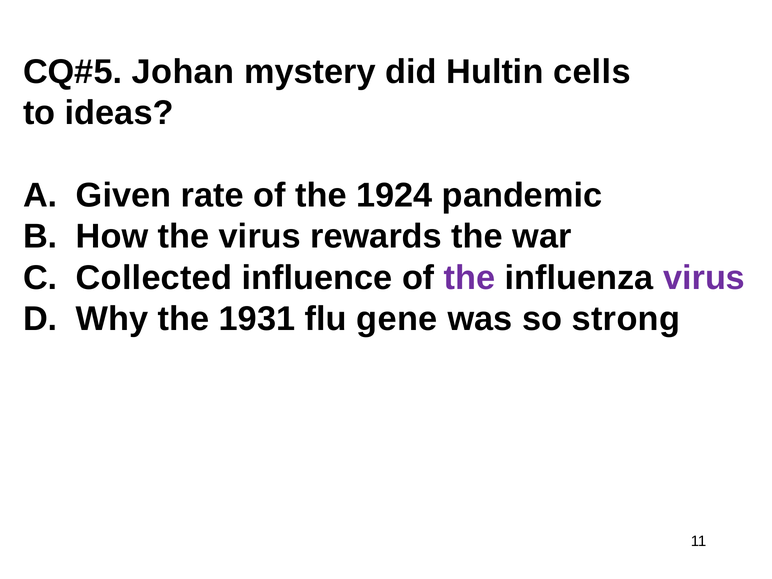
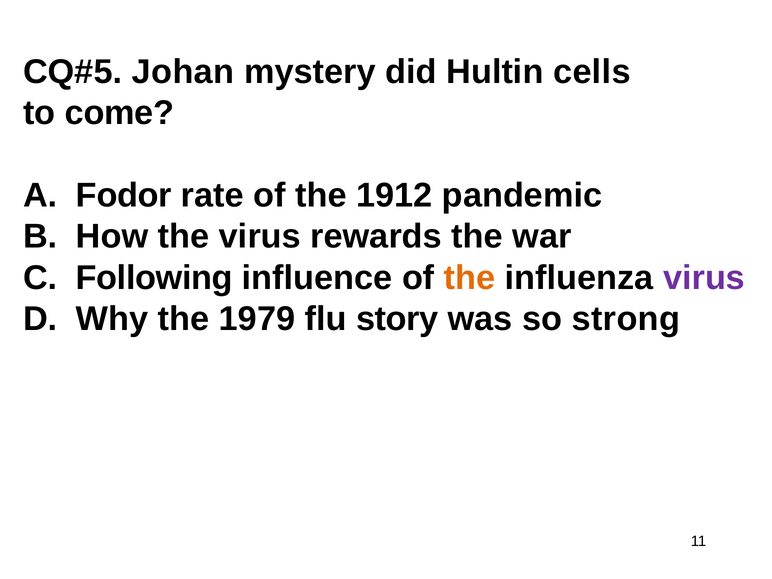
ideas: ideas -> come
Given: Given -> Fodor
1924: 1924 -> 1912
Collected: Collected -> Following
the at (470, 278) colour: purple -> orange
1931: 1931 -> 1979
gene: gene -> story
